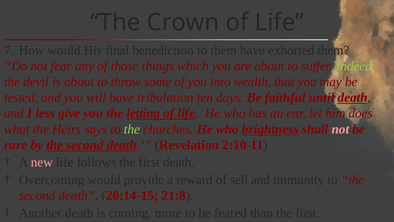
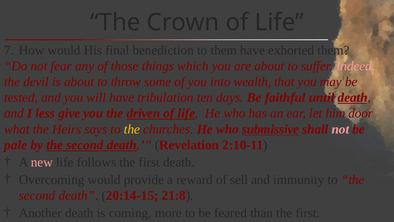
Indeed colour: light green -> pink
letting: letting -> driven
does: does -> door
the at (132, 129) colour: light green -> yellow
brightness: brightness -> submissive
rare: rare -> pale
